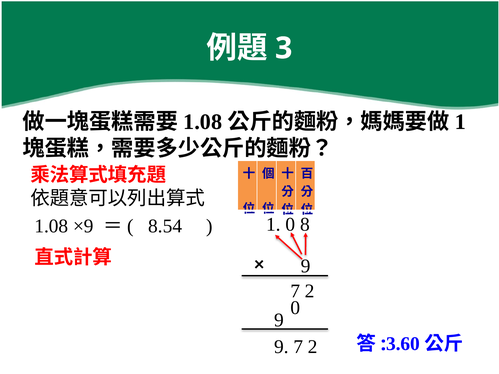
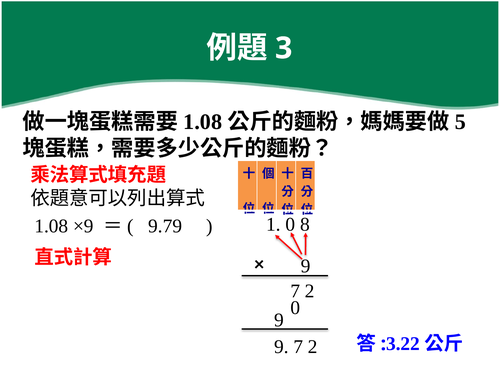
1 at (460, 122): 1 -> 5
8.54: 8.54 -> 9.79
3.60: 3.60 -> 3.22
